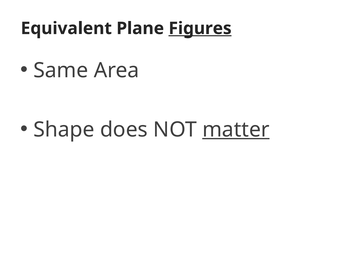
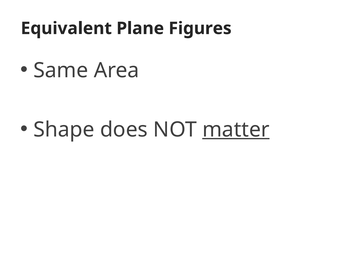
Figures underline: present -> none
